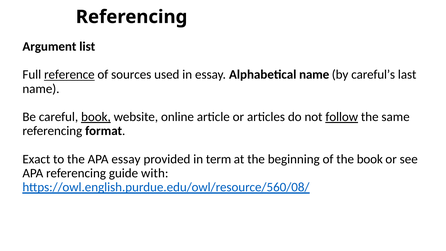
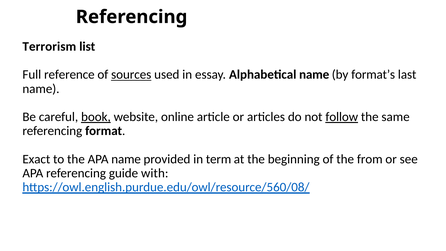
Argument: Argument -> Terrorism
reference underline: present -> none
sources underline: none -> present
careful’s: careful’s -> format’s
APA essay: essay -> name
the book: book -> from
